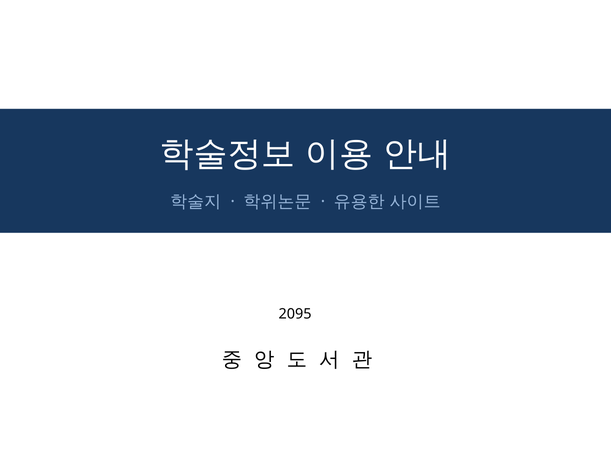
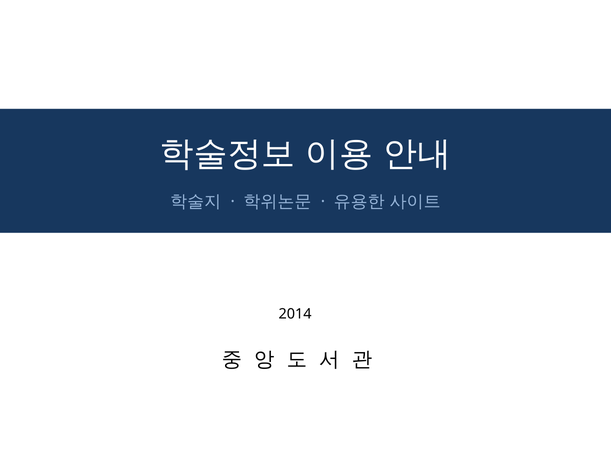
2095: 2095 -> 2014
